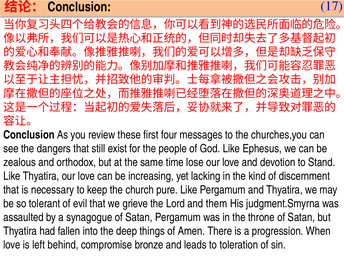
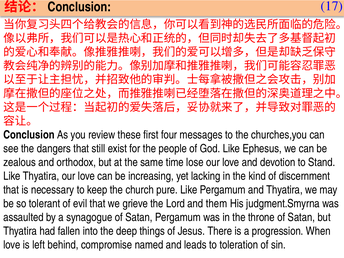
Amen: Amen -> Jesus
bronze: bronze -> named
